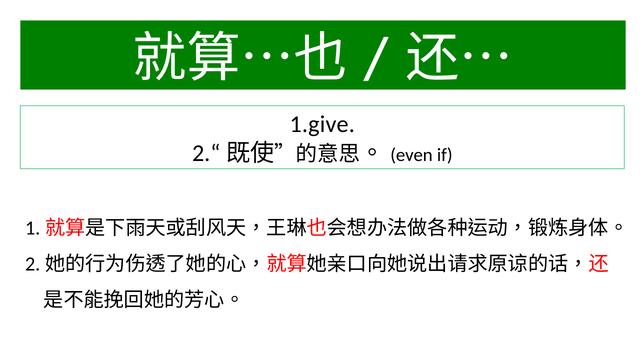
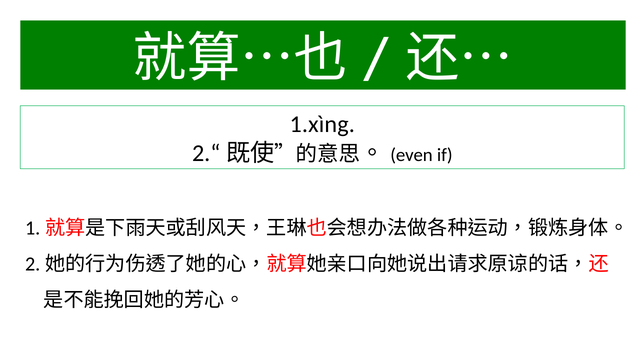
1.give: 1.give -> 1.xìng
